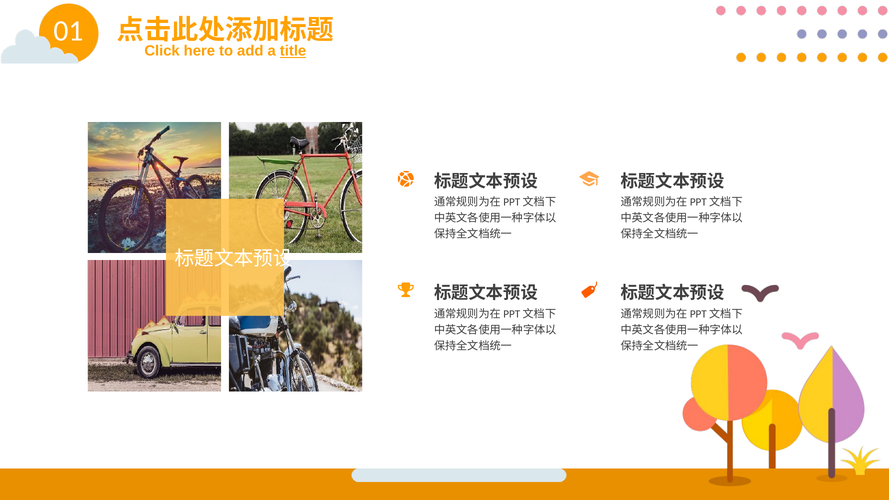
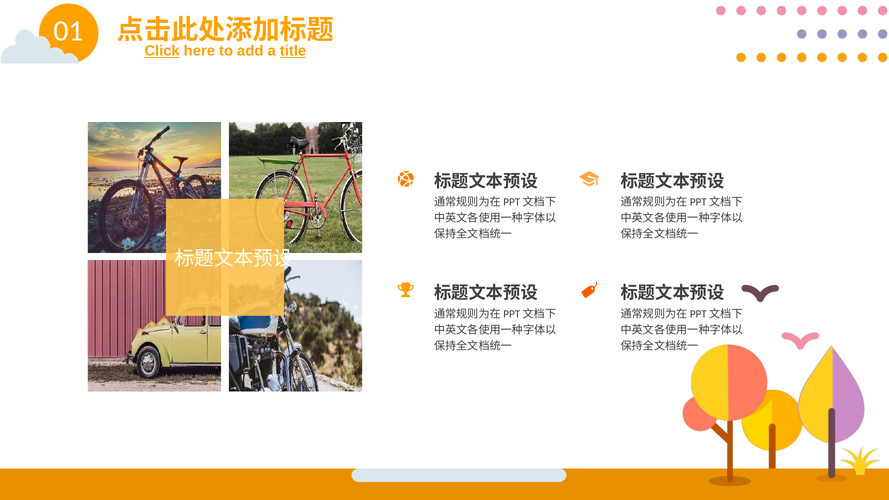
Click underline: none -> present
